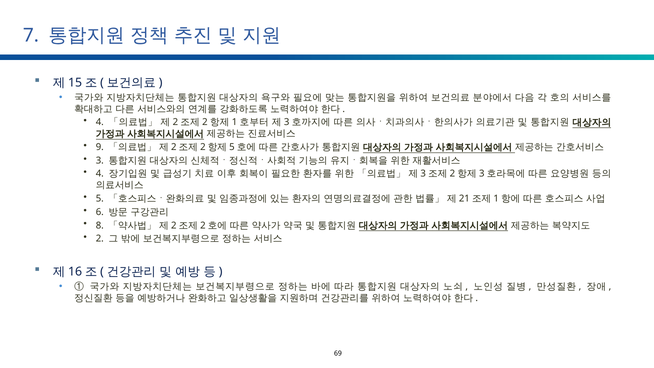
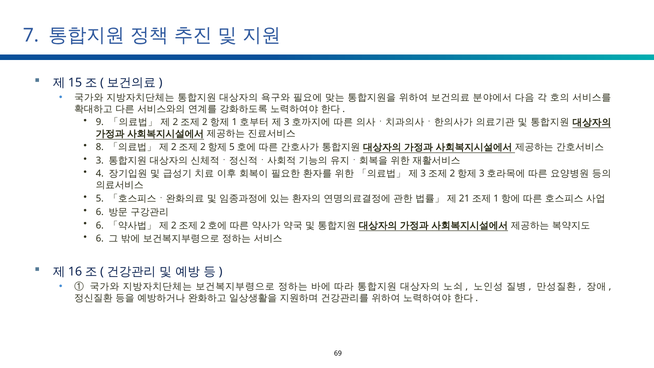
4 at (100, 122): 4 -> 9
9: 9 -> 8
8 at (100, 225): 8 -> 6
2 at (100, 239): 2 -> 6
